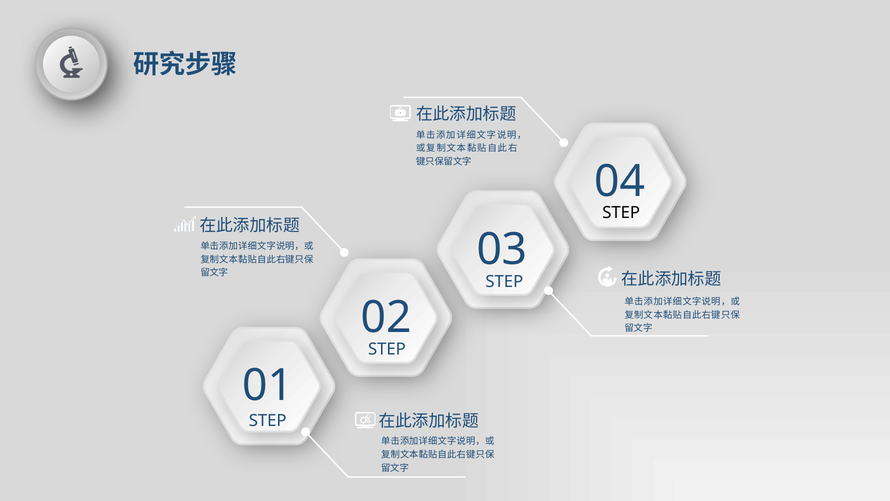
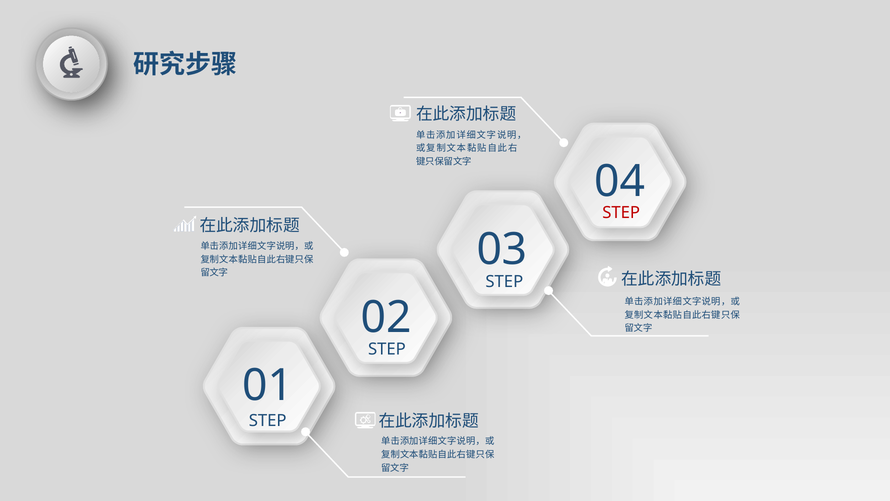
STEP at (621, 213) colour: black -> red
